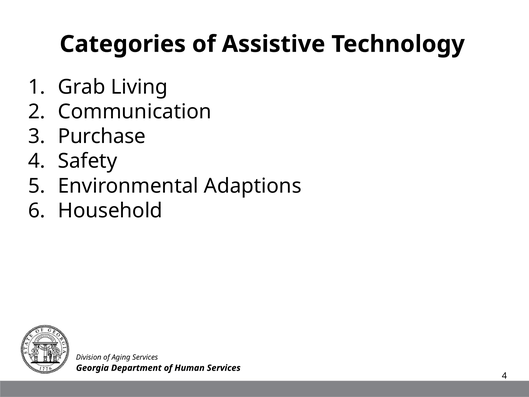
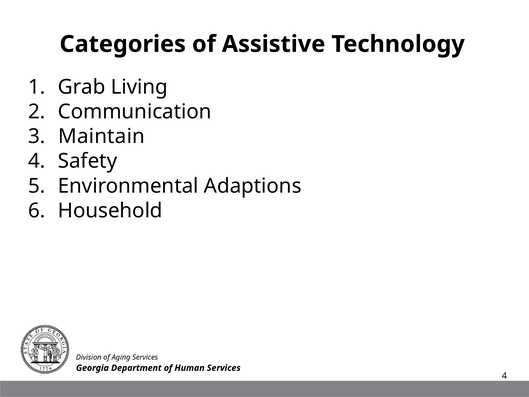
Purchase: Purchase -> Maintain
